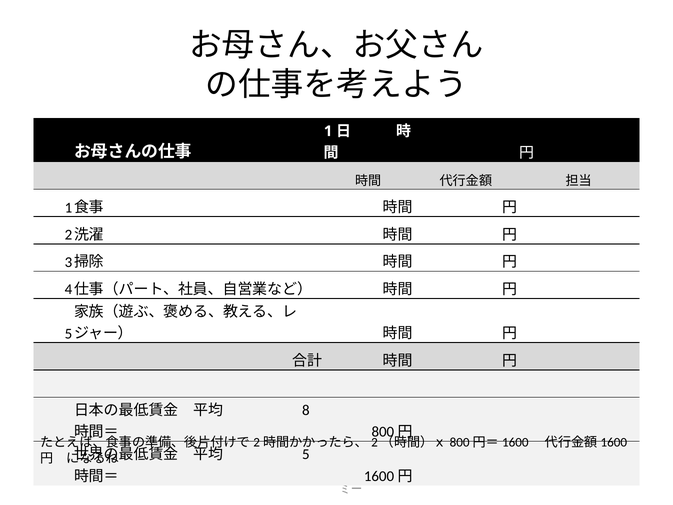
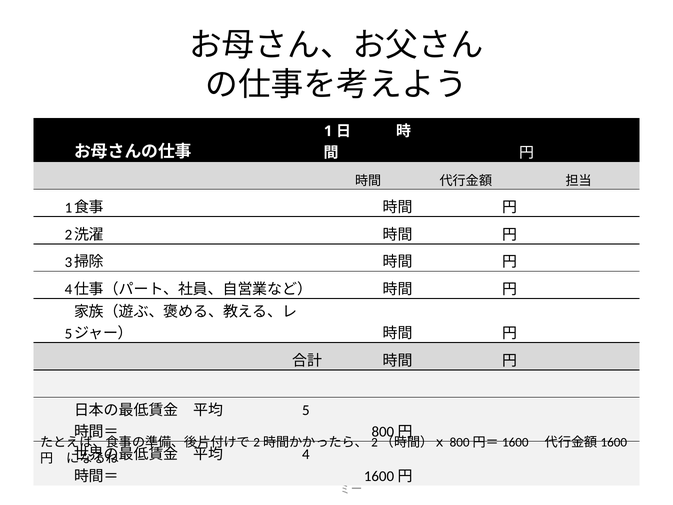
8 at (306, 410): 8 -> 5
5 at (306, 454): 5 -> 4
